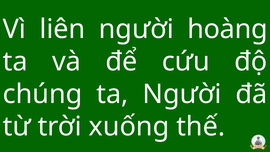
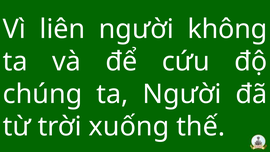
hoàng: hoàng -> không
